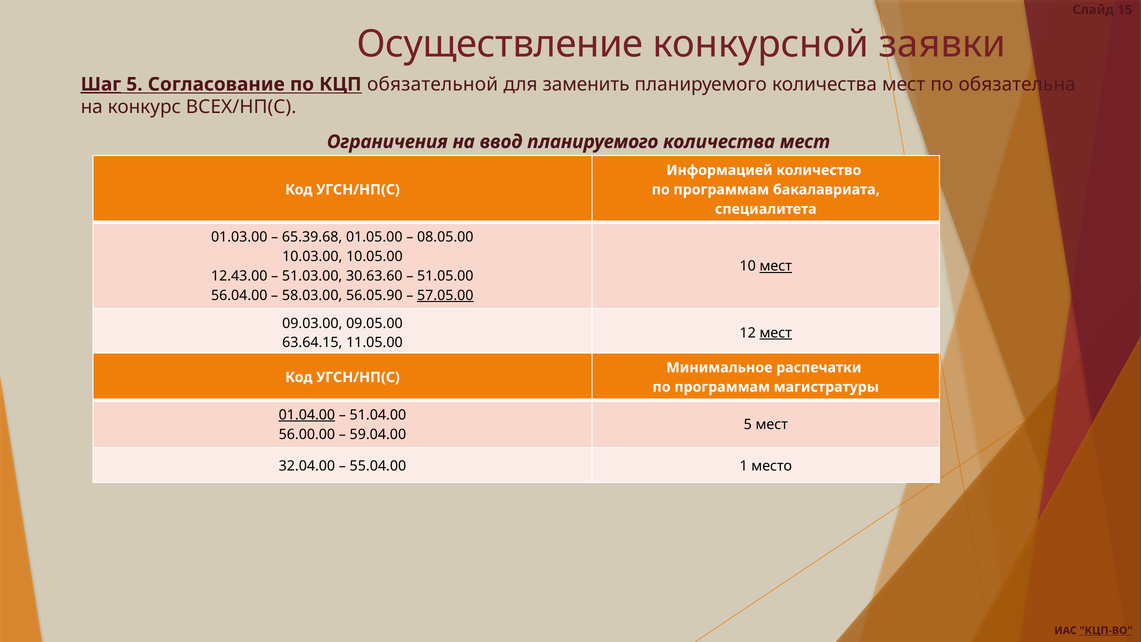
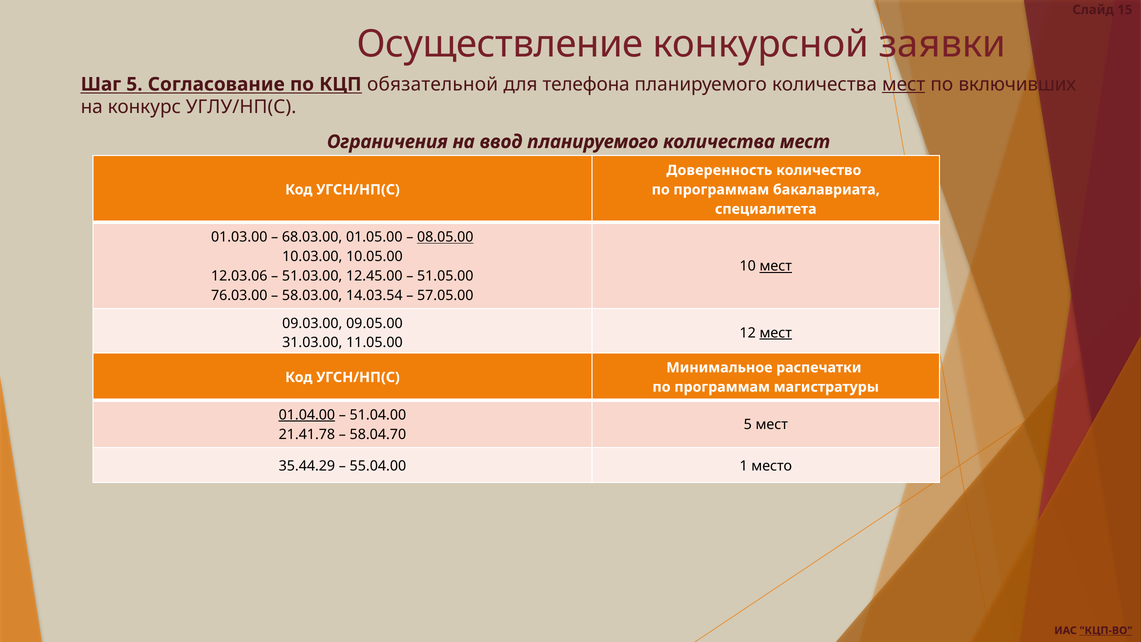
Шаг underline: present -> none
заменить: заменить -> телефона
мест at (904, 84) underline: none -> present
обязательна: обязательна -> включивших
ВСЕХ/НП(С: ВСЕХ/НП(С -> УГЛУ/НП(С
Информацией: Информацией -> Доверенность
65.39.68: 65.39.68 -> 68.03.00
08.05.00 underline: none -> present
12.43.00: 12.43.00 -> 12.03.06
30.63.60: 30.63.60 -> 12.45.00
56.04.00: 56.04.00 -> 76.03.00
56.05.90: 56.05.90 -> 14.03.54
57.05.00 underline: present -> none
63.64.15: 63.64.15 -> 31.03.00
56.00.00: 56.00.00 -> 21.41.78
59.04.00: 59.04.00 -> 58.04.70
32.04.00: 32.04.00 -> 35.44.29
